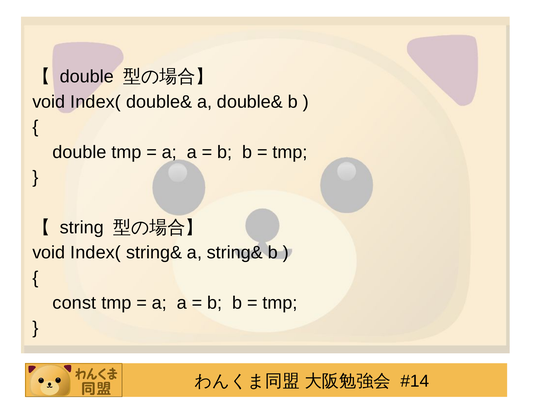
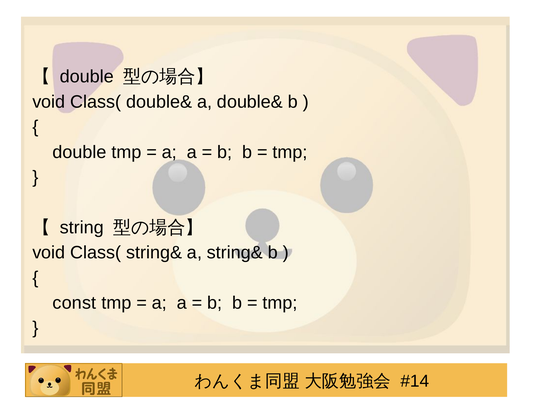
Index( at (96, 102): Index( -> Class(
Index( at (96, 253): Index( -> Class(
